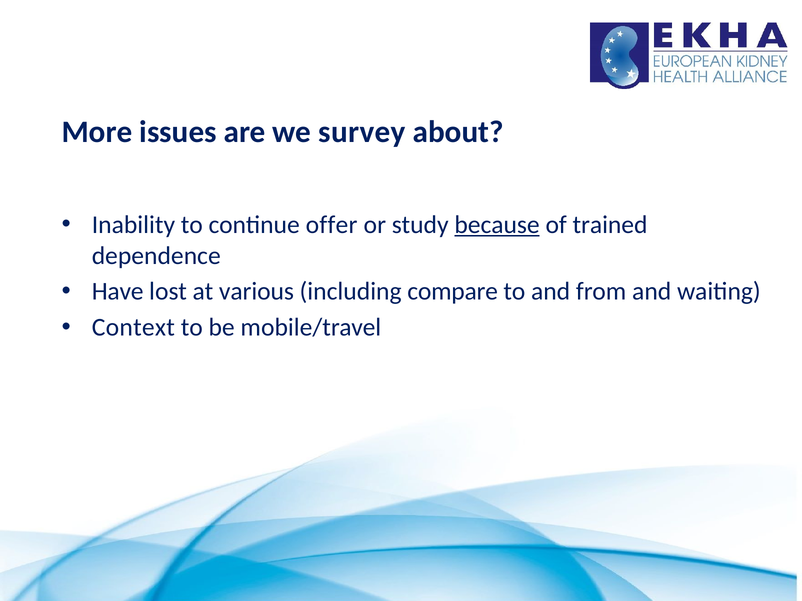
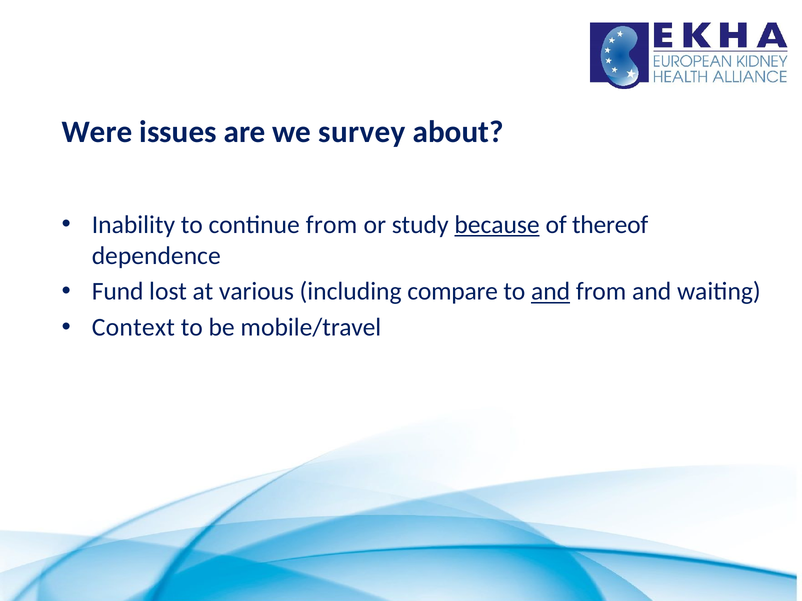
More: More -> Were
continue offer: offer -> from
trained: trained -> thereof
Have: Have -> Fund
and at (551, 292) underline: none -> present
